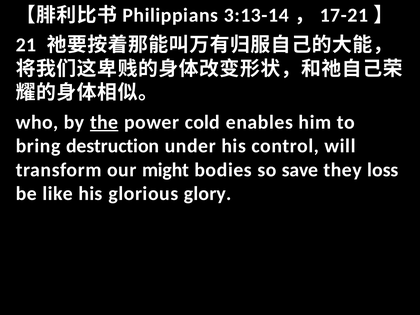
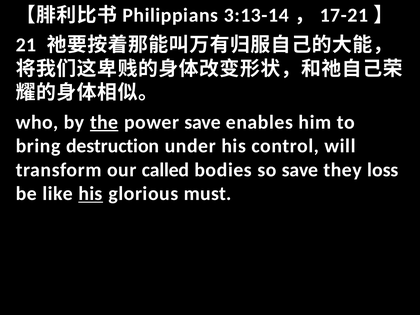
power cold: cold -> save
might: might -> called
his at (91, 194) underline: none -> present
glory: glory -> must
